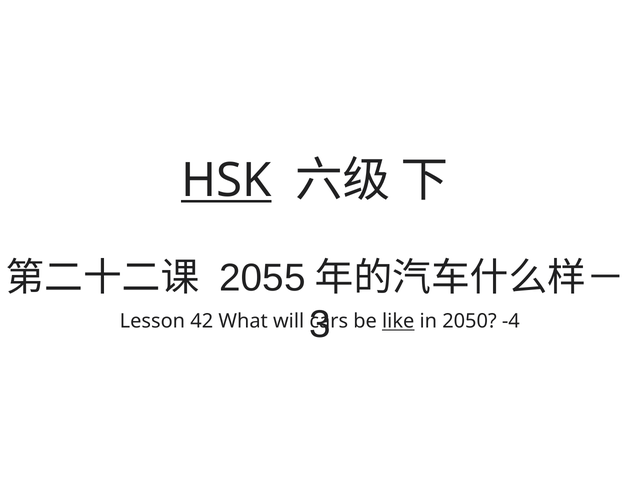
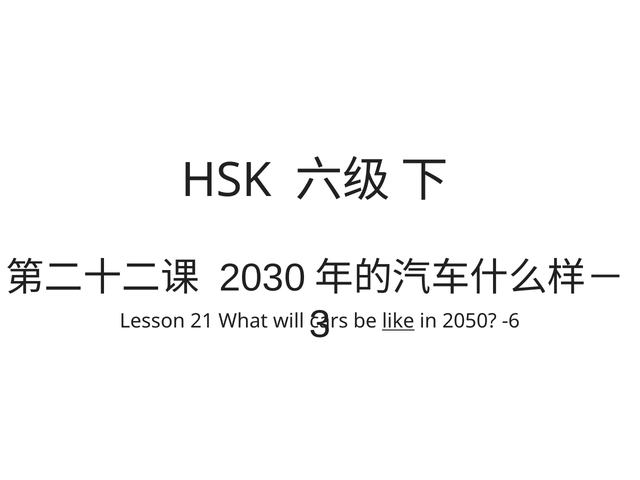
HSK underline: present -> none
2055: 2055 -> 2030
42: 42 -> 21
-4: -4 -> -6
